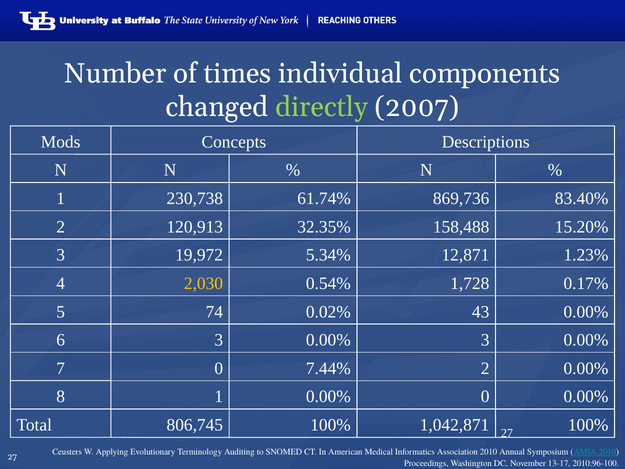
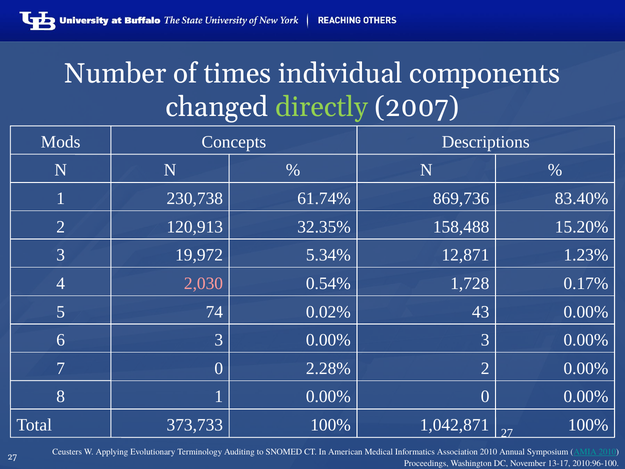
2,030 colour: yellow -> pink
7.44%: 7.44% -> 2.28%
806,745: 806,745 -> 373,733
